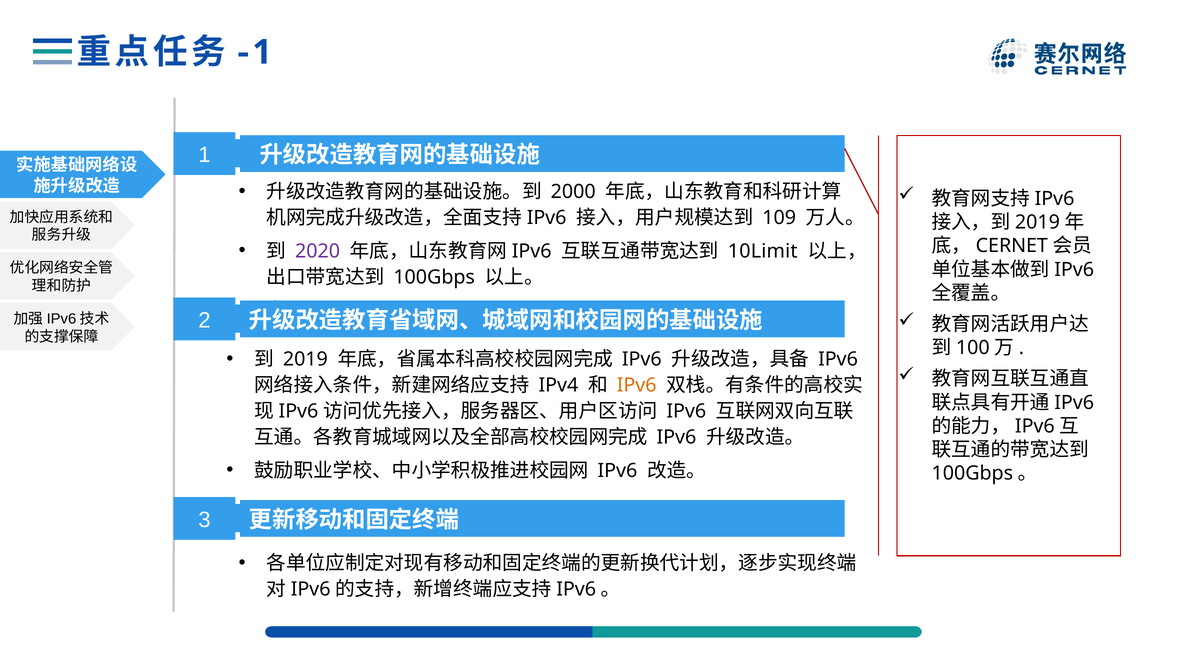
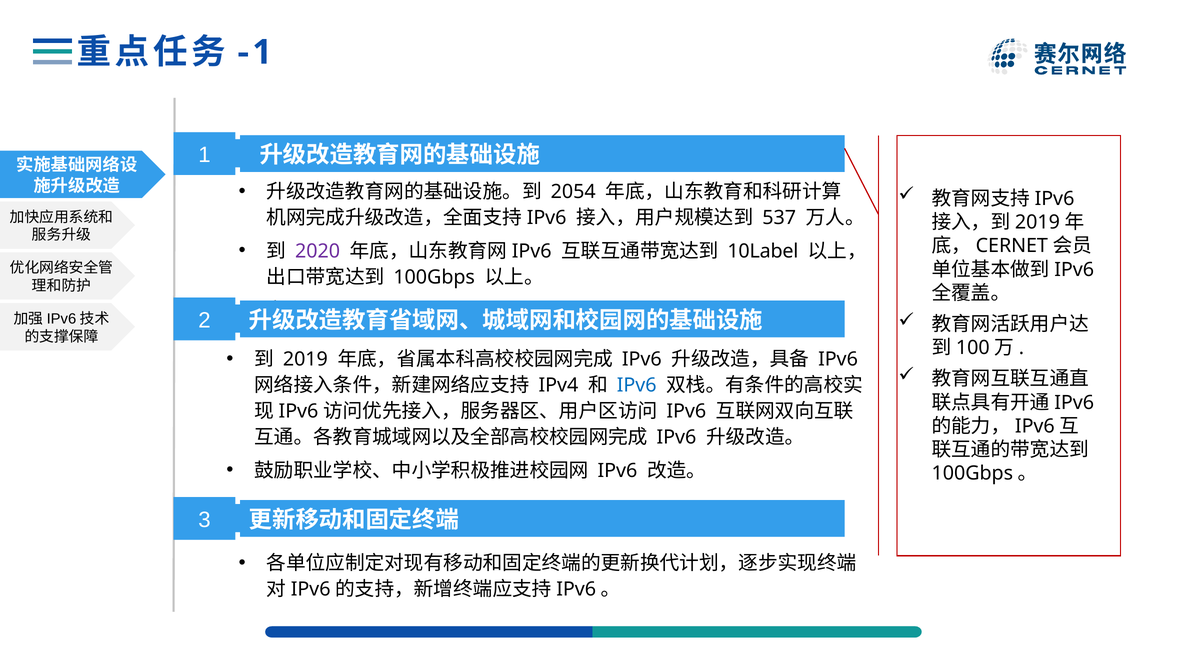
2000: 2000 -> 2054
109: 109 -> 537
10Limit: 10Limit -> 10Label
IPv6 at (637, 386) colour: orange -> blue
